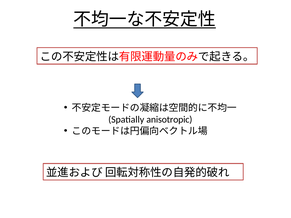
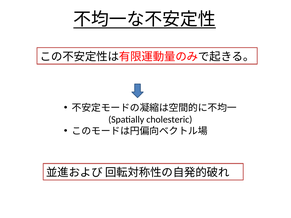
anisotropic: anisotropic -> cholesteric
